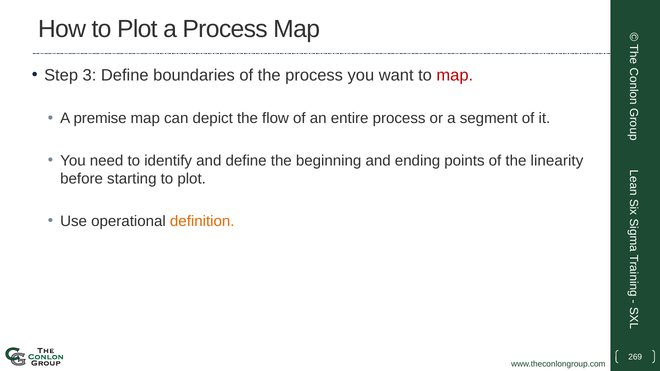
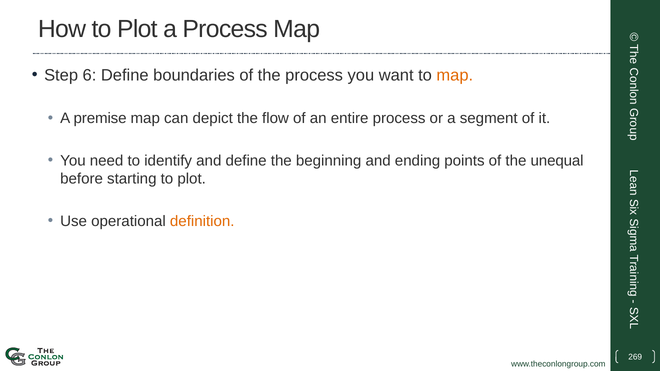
3: 3 -> 6
map at (455, 75) colour: red -> orange
linearity: linearity -> unequal
